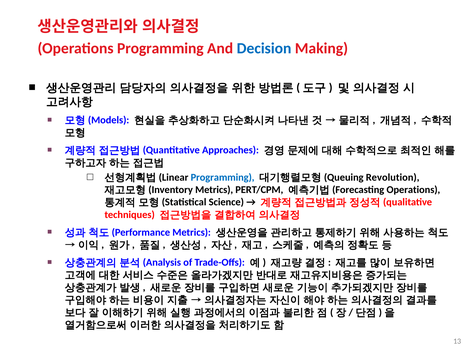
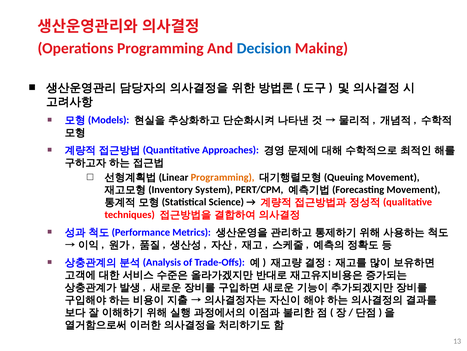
Programming at (223, 177) colour: blue -> orange
Revolution at (393, 177): Revolution -> Movement
Metrics at (214, 189): Metrics -> System
Operations at (413, 189): Operations -> Movement
